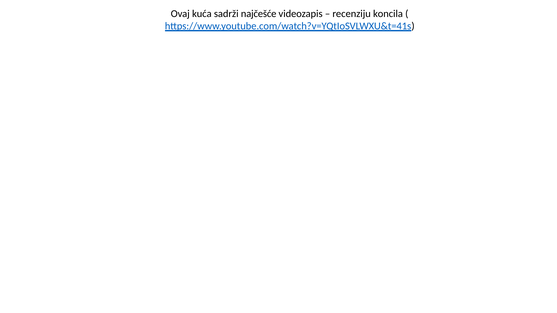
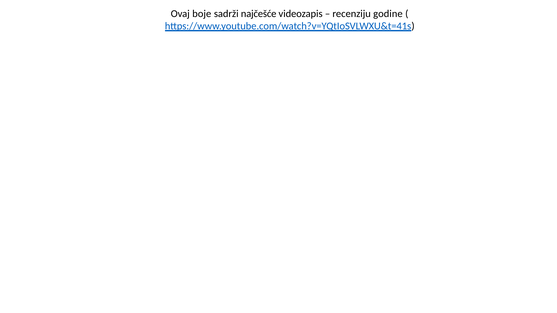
kuća: kuća -> boje
koncila: koncila -> godine
